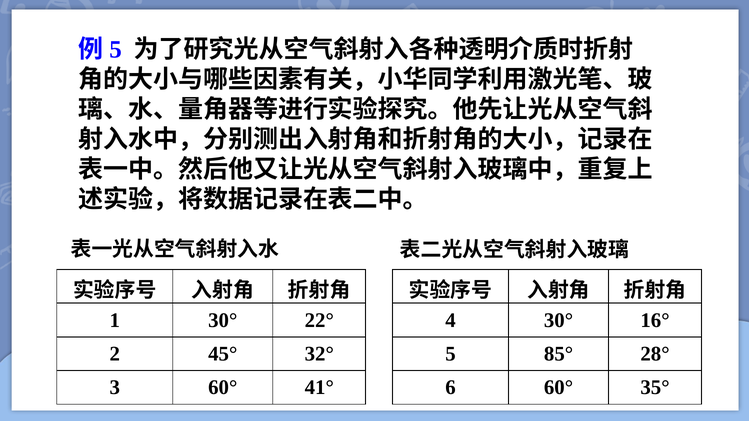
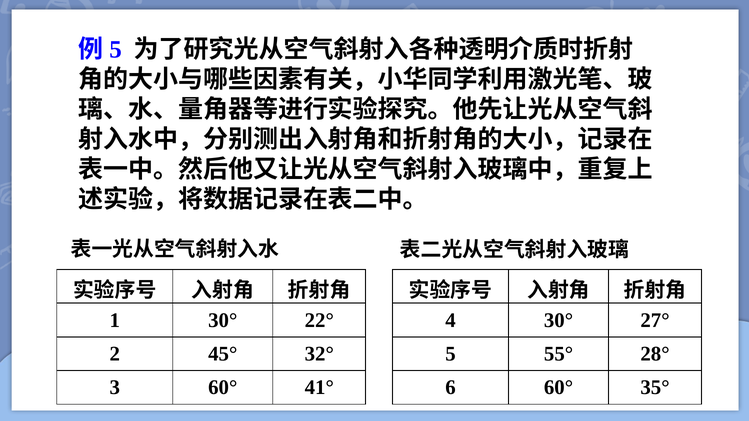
16°: 16° -> 27°
85°: 85° -> 55°
